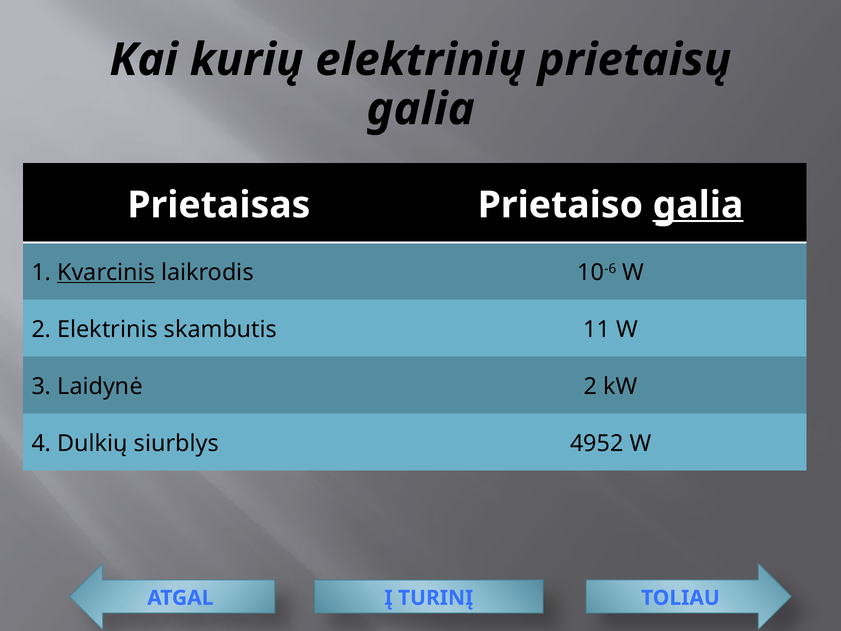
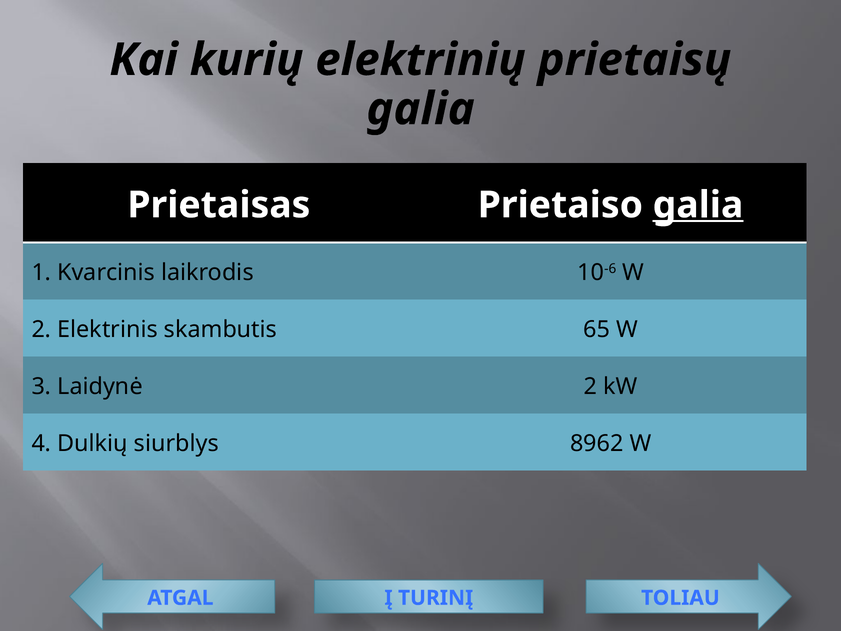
Kvarcinis underline: present -> none
11: 11 -> 65
4952: 4952 -> 8962
